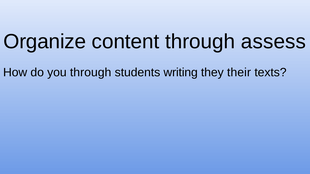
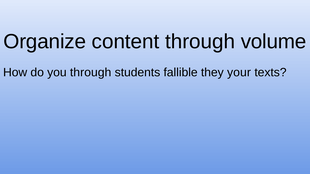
assess: assess -> volume
writing: writing -> fallible
their: their -> your
